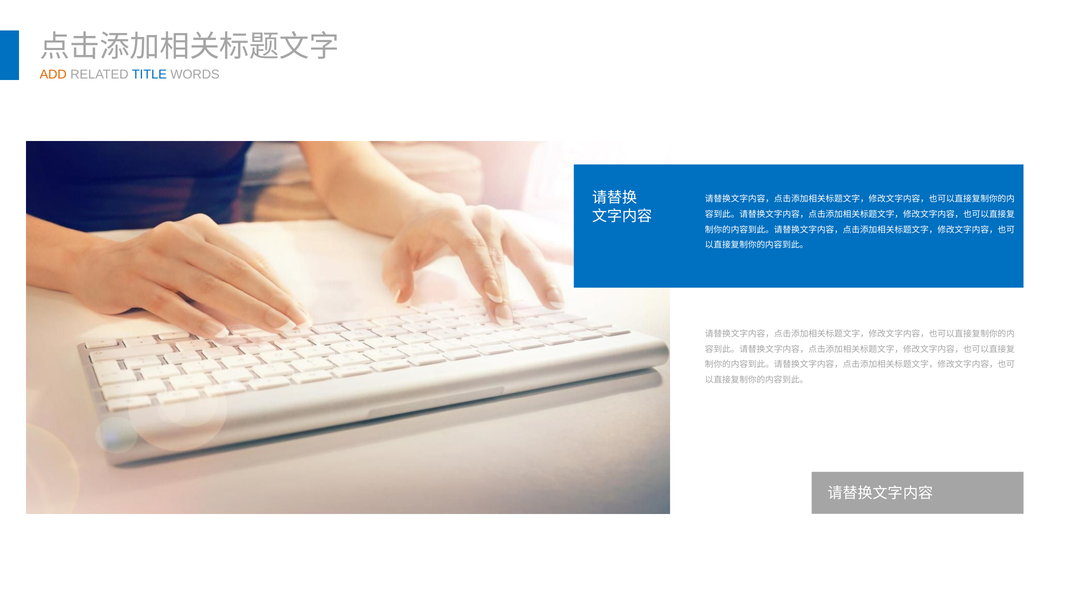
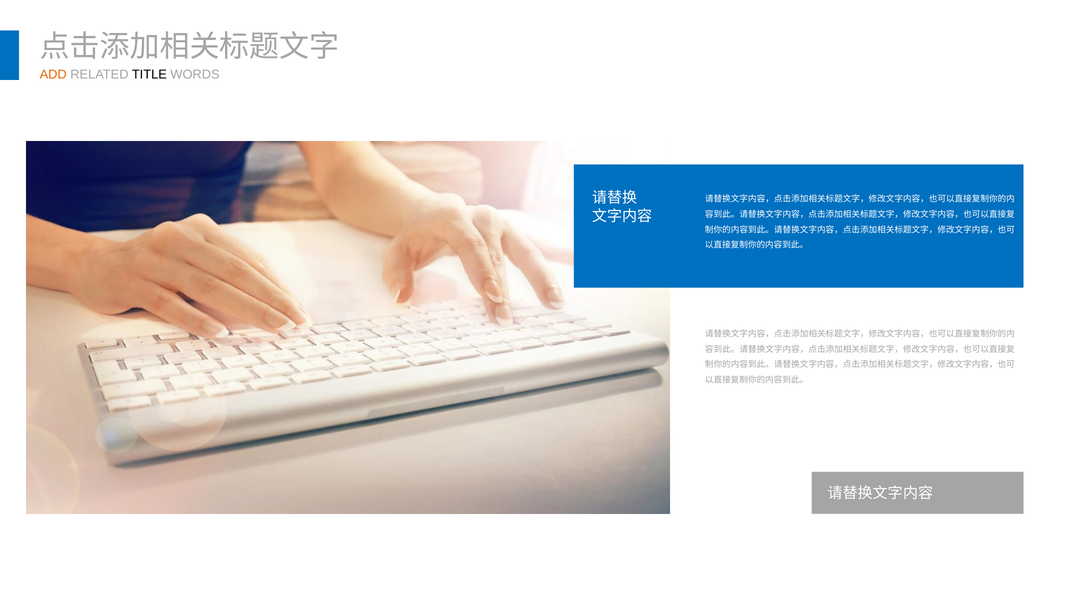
TITLE colour: blue -> black
